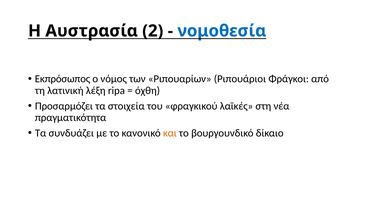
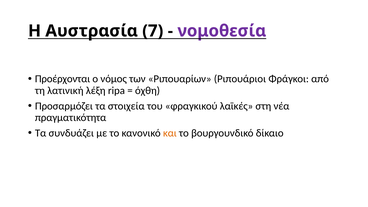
2: 2 -> 7
νομοθεσία colour: blue -> purple
Εκπρόσωπος: Εκπρόσωπος -> Προέρχονται
